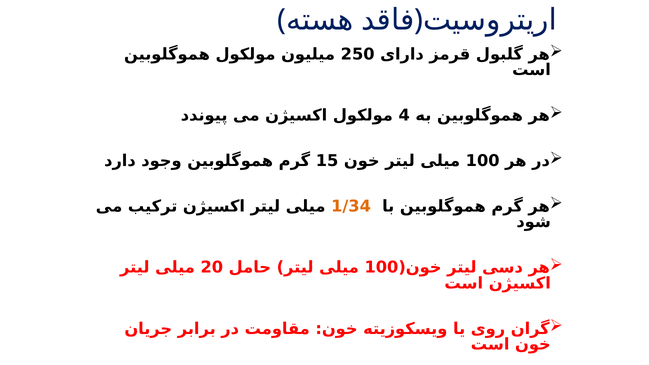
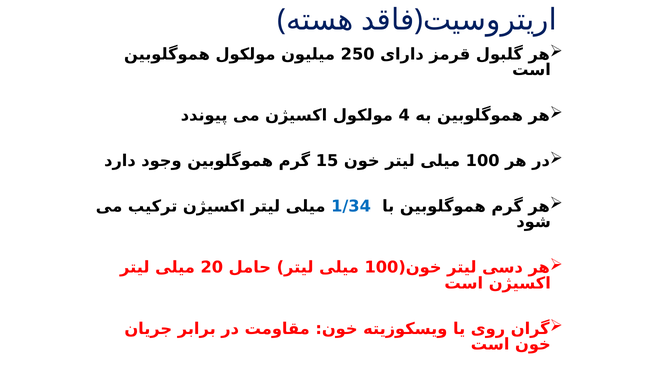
1/34 colour: orange -> blue
